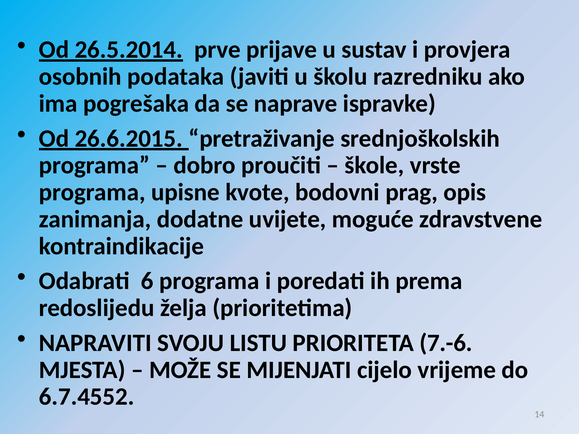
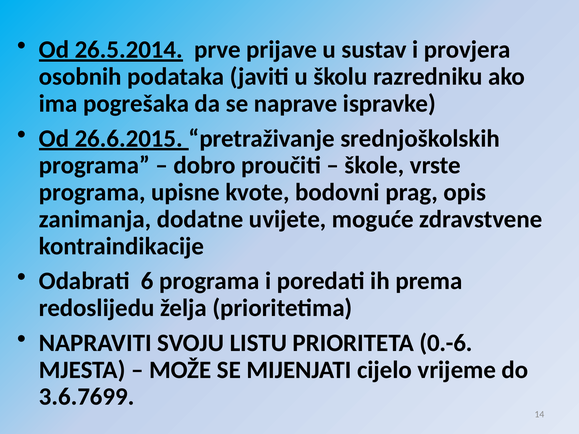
7.-6: 7.-6 -> 0.-6
6.7.4552: 6.7.4552 -> 3.6.7699
